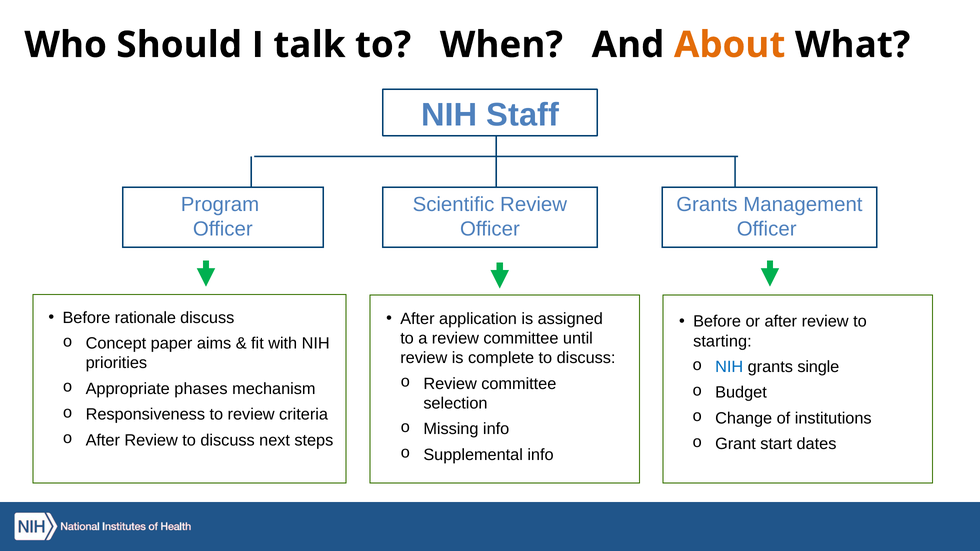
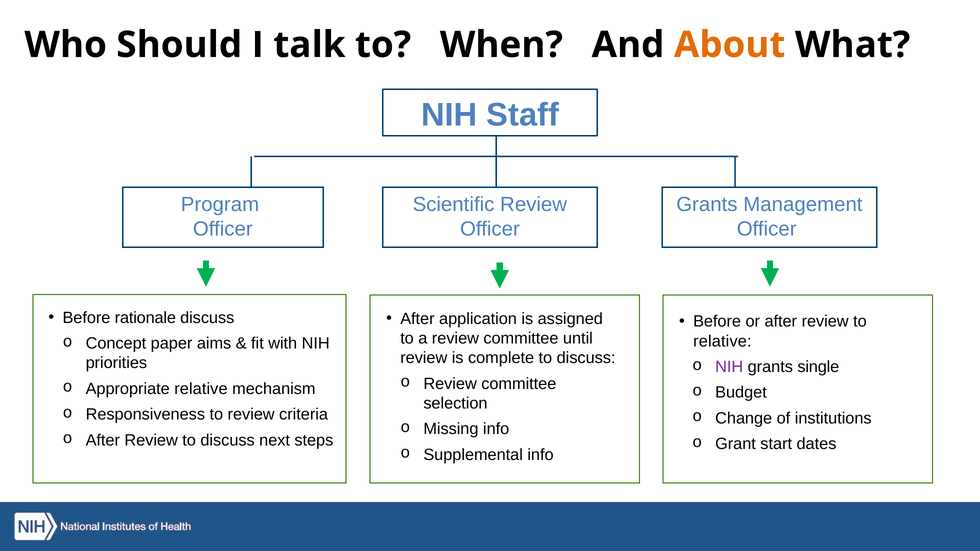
starting at (722, 341): starting -> relative
NIH at (729, 367) colour: blue -> purple
Appropriate phases: phases -> relative
